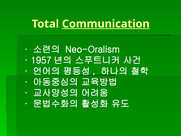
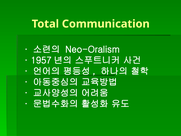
Communication underline: present -> none
